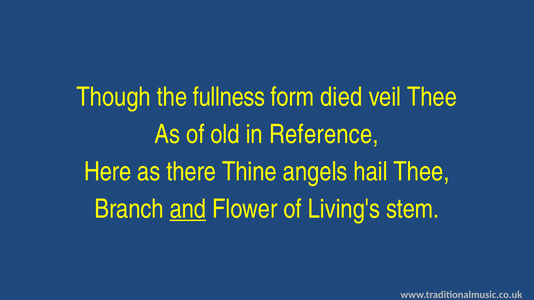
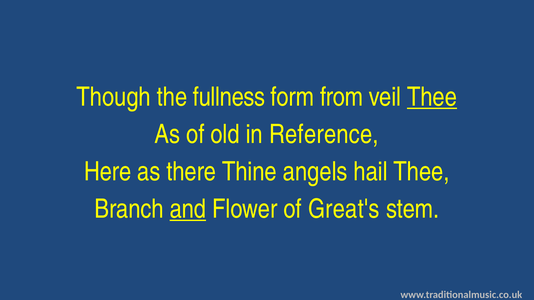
died: died -> from
Thee at (432, 97) underline: none -> present
Living's: Living's -> Great's
